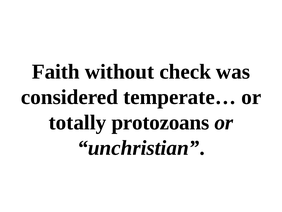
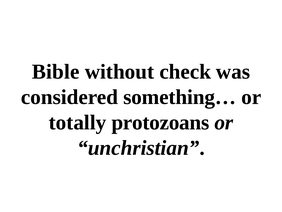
Faith: Faith -> Bible
temperate…: temperate… -> something…
